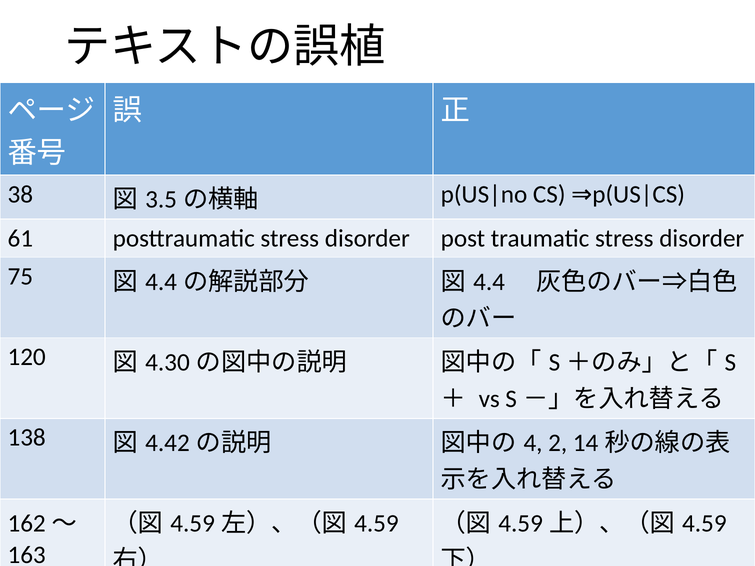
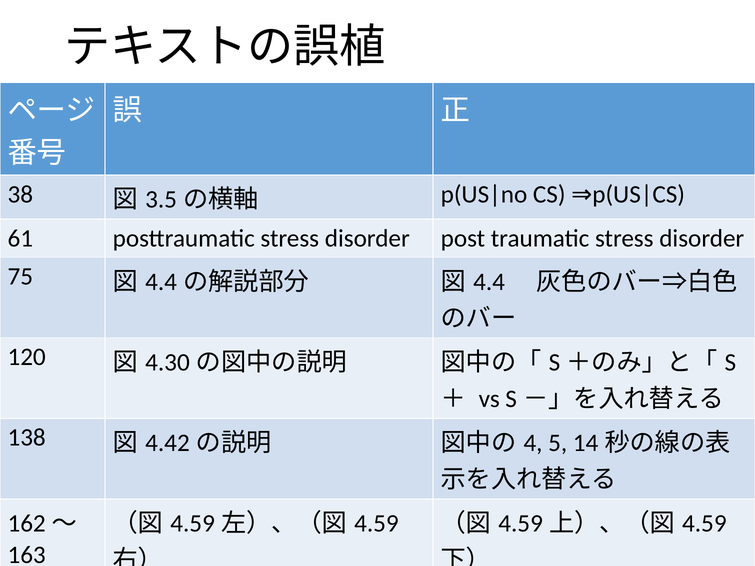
2: 2 -> 5
